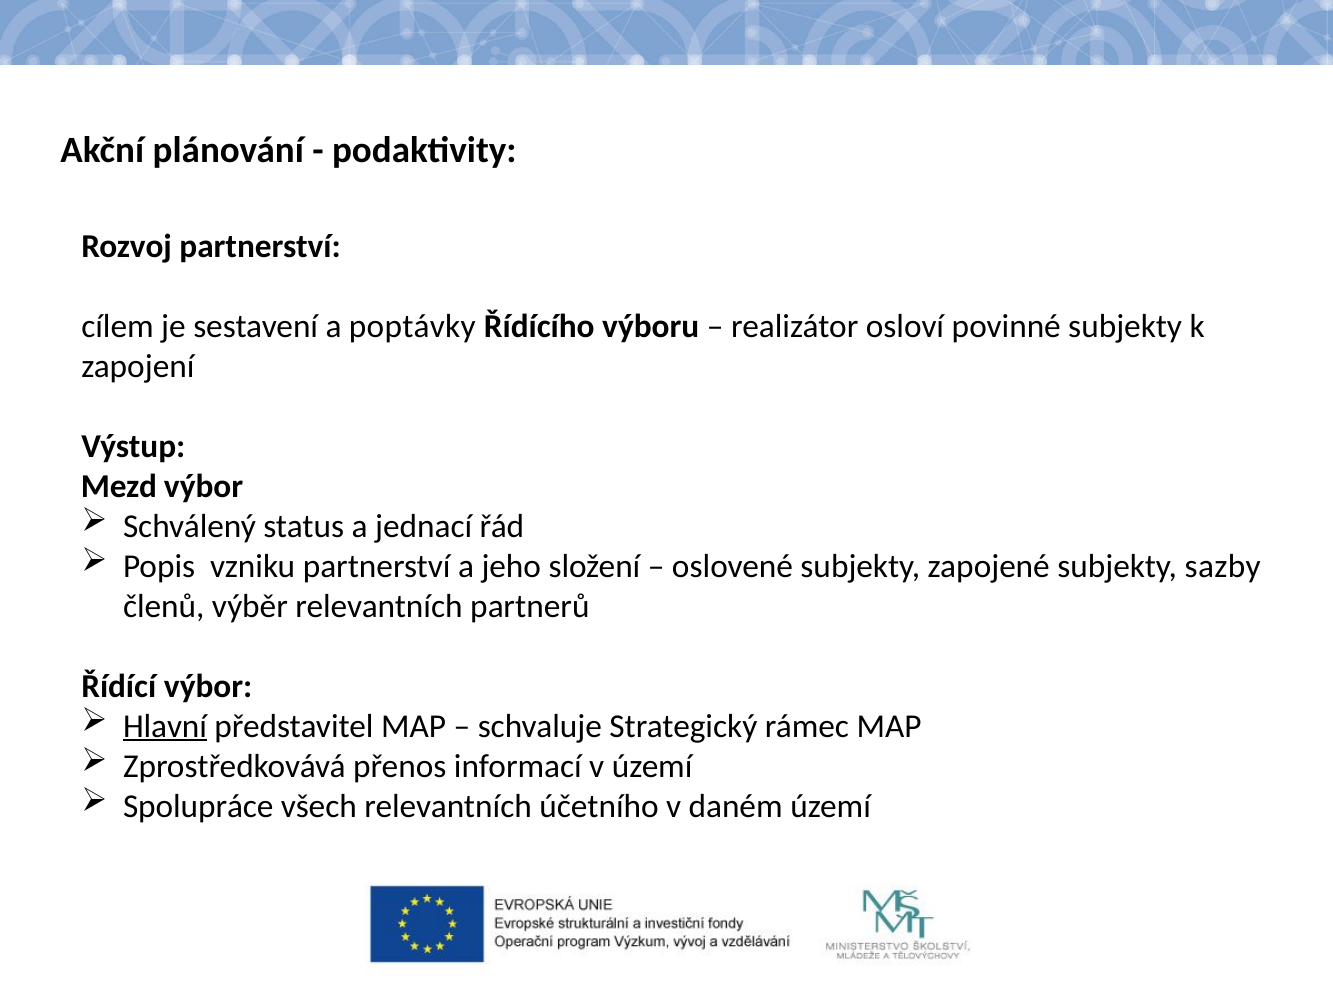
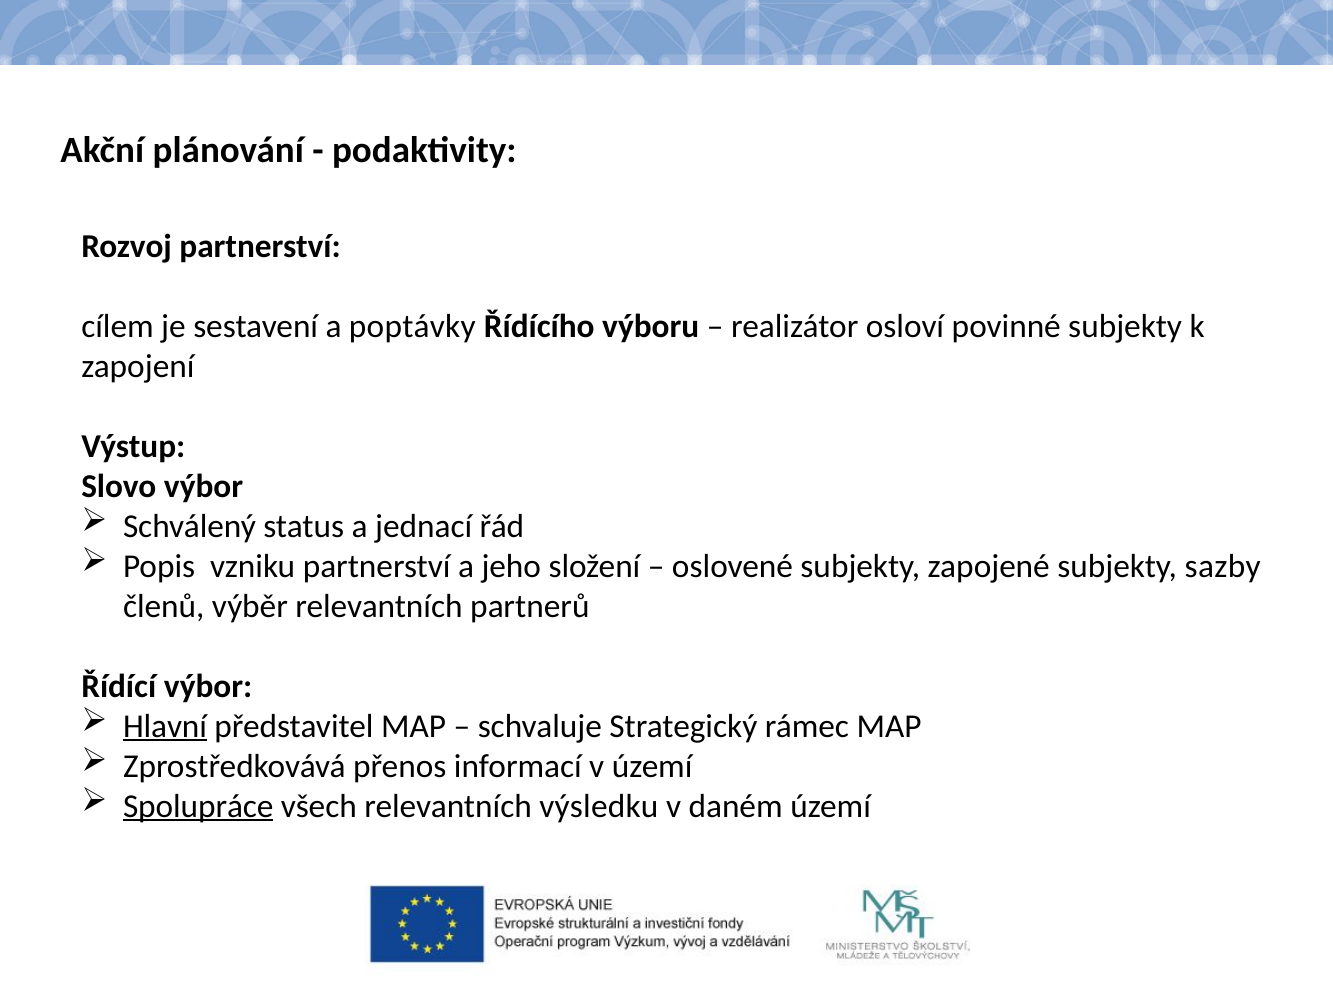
Mezd: Mezd -> Slovo
Spolupráce underline: none -> present
účetního: účetního -> výsledku
